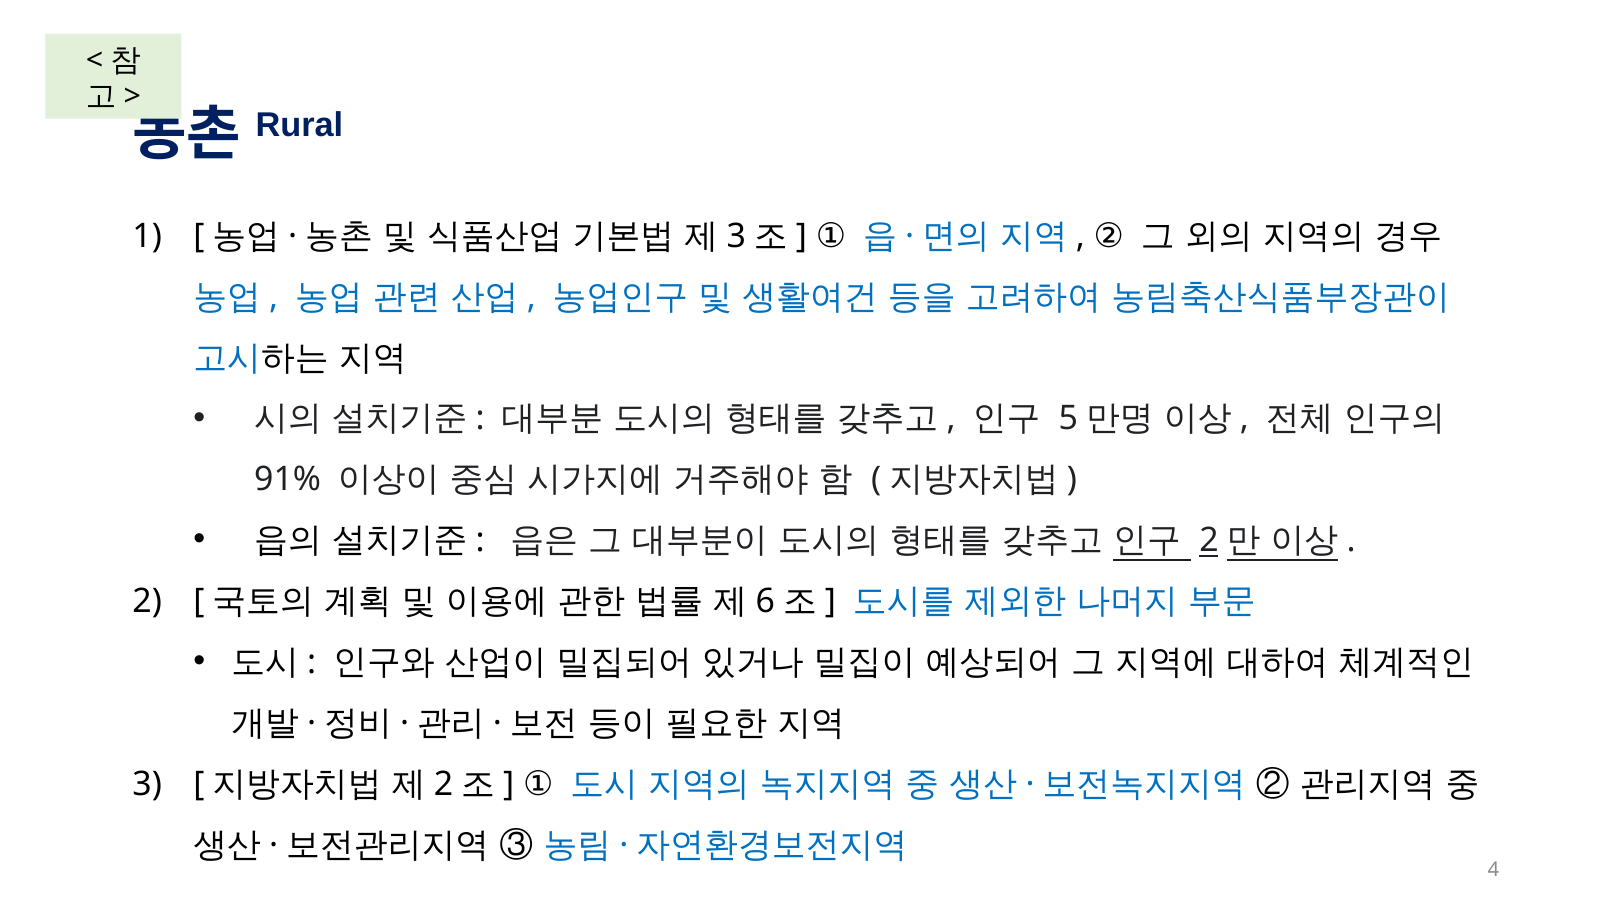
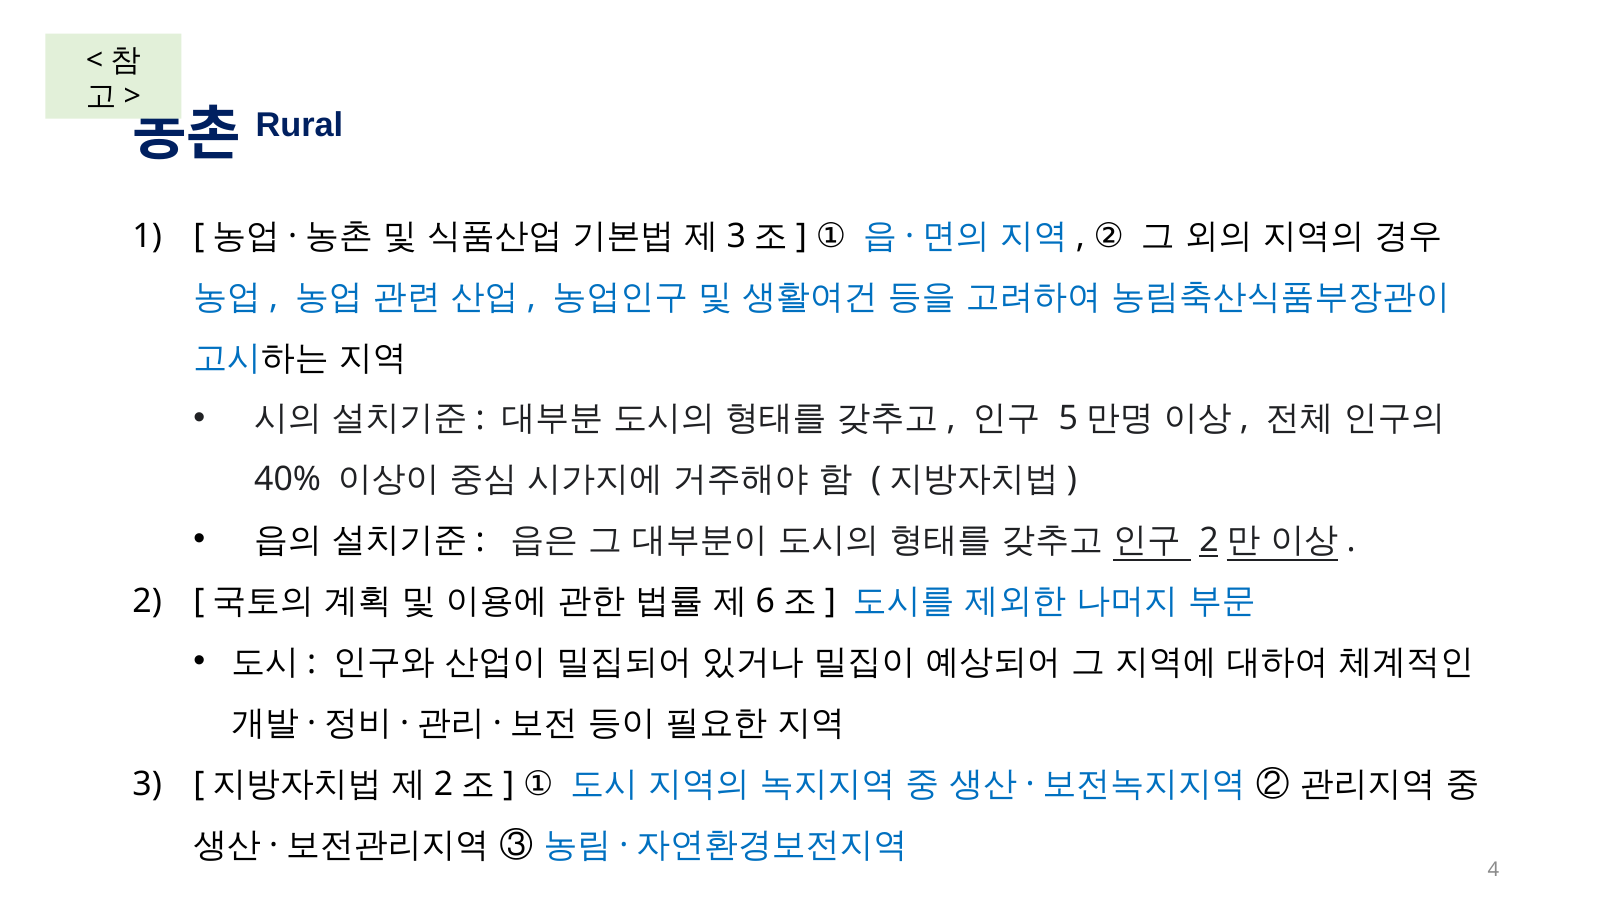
91%: 91% -> 40%
